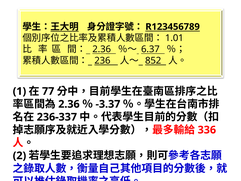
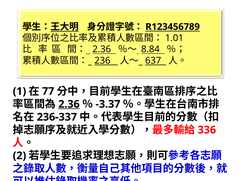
6.37: 6.37 -> 8.84
852: 852 -> 637
2.36 at (69, 104) underline: none -> present
